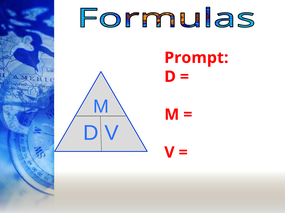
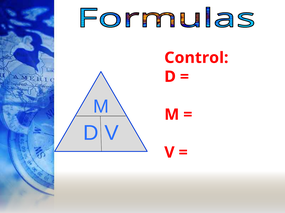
Prompt: Prompt -> Control
